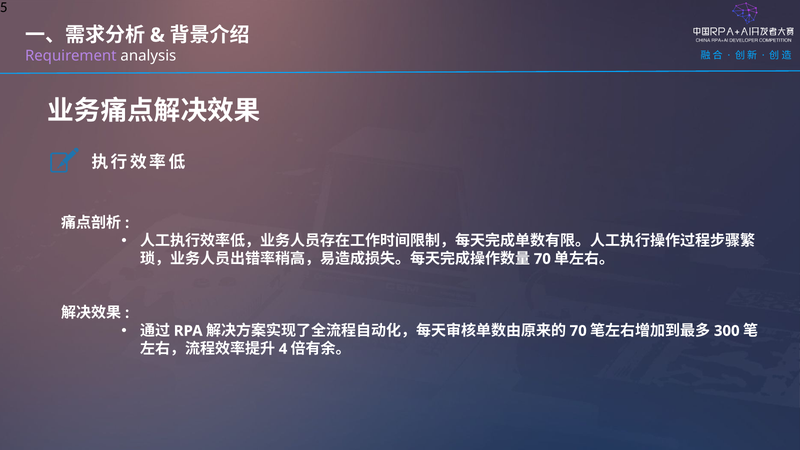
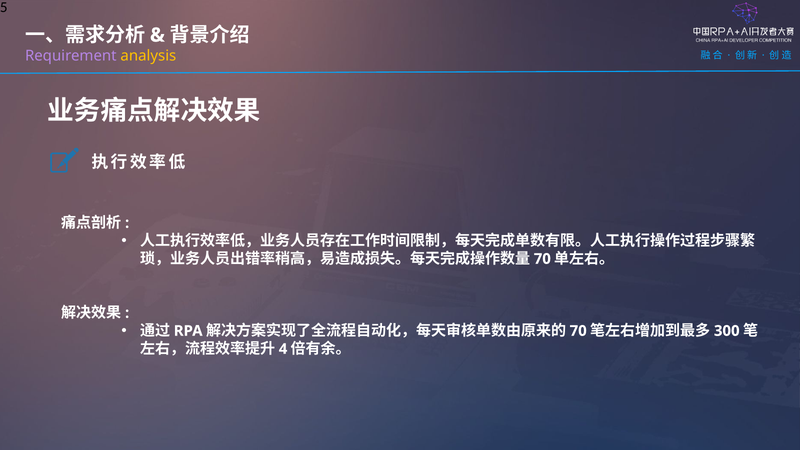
analysis colour: white -> yellow
